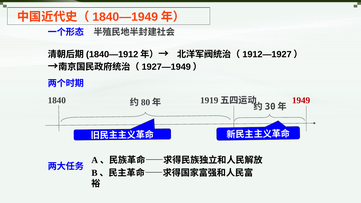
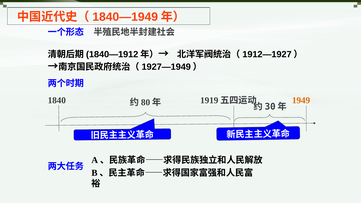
1949 colour: red -> orange
